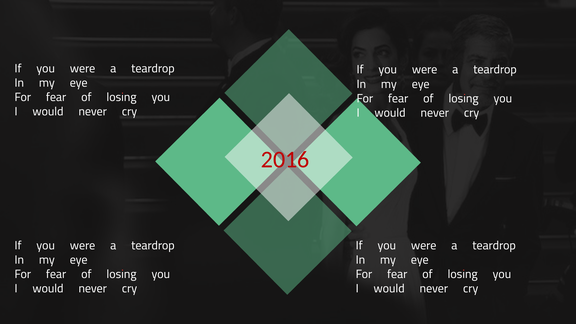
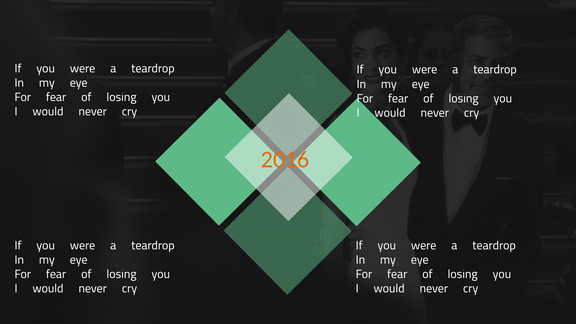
2016 colour: red -> orange
